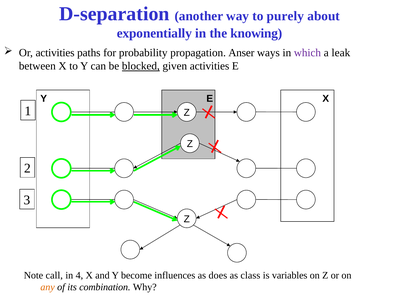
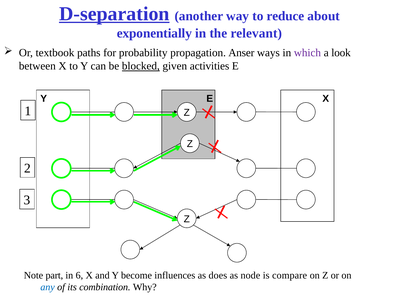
D-separation underline: none -> present
purely: purely -> reduce
knowing: knowing -> relevant
Or activities: activities -> textbook
leak: leak -> look
call: call -> part
4: 4 -> 6
class: class -> node
variables: variables -> compare
any colour: orange -> blue
